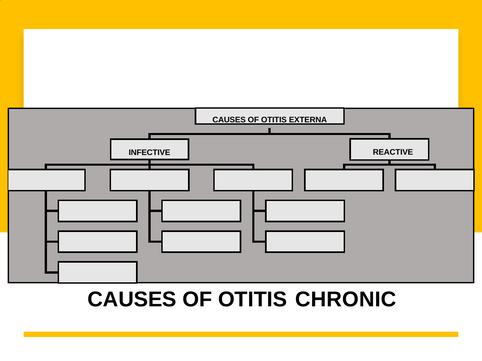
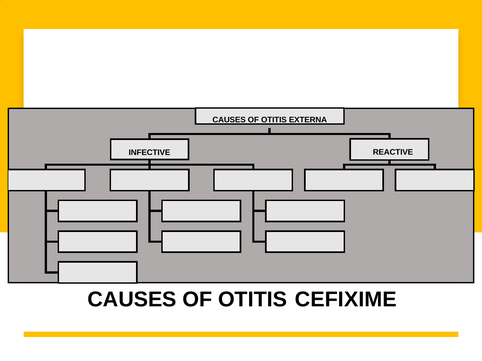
CHRONIC: CHRONIC -> CEFIXIME
